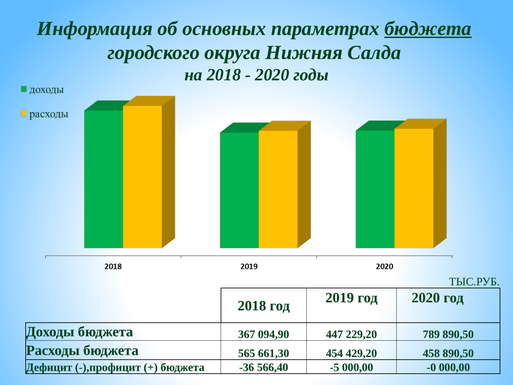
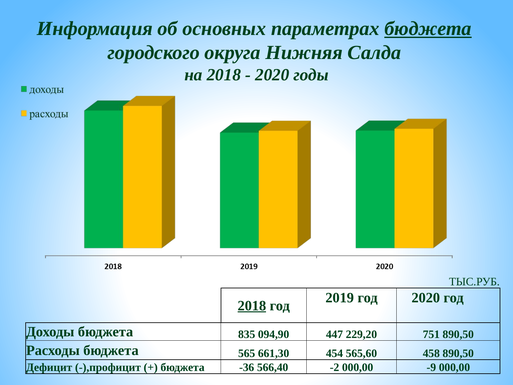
2018 at (252, 305) underline: none -> present
367: 367 -> 835
789: 789 -> 751
429,20: 429,20 -> 565,60
-5: -5 -> -2
-0: -0 -> -9
